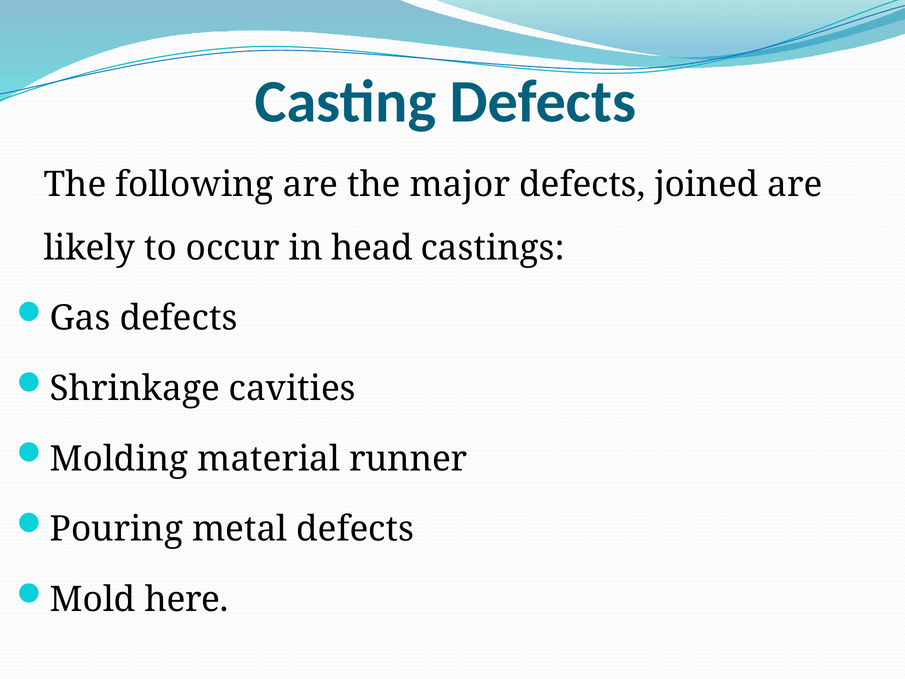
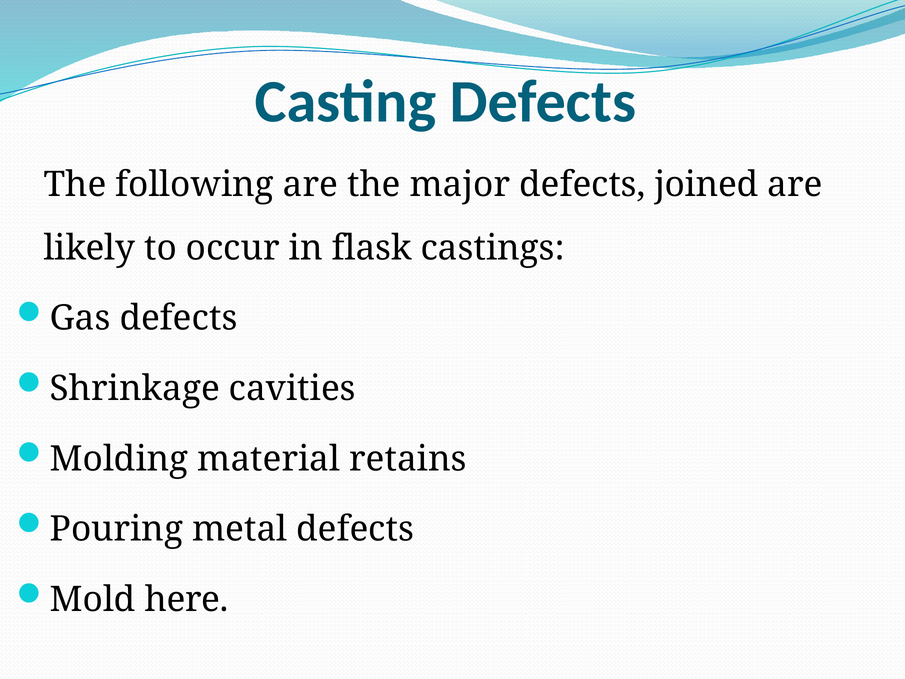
head: head -> flask
runner: runner -> retains
